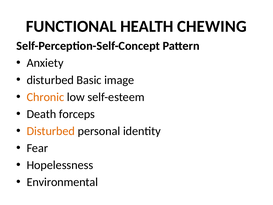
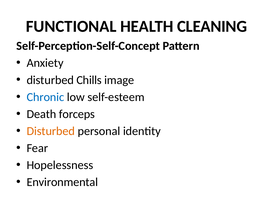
CHEWING: CHEWING -> CLEANING
Basic: Basic -> Chills
Chronic colour: orange -> blue
